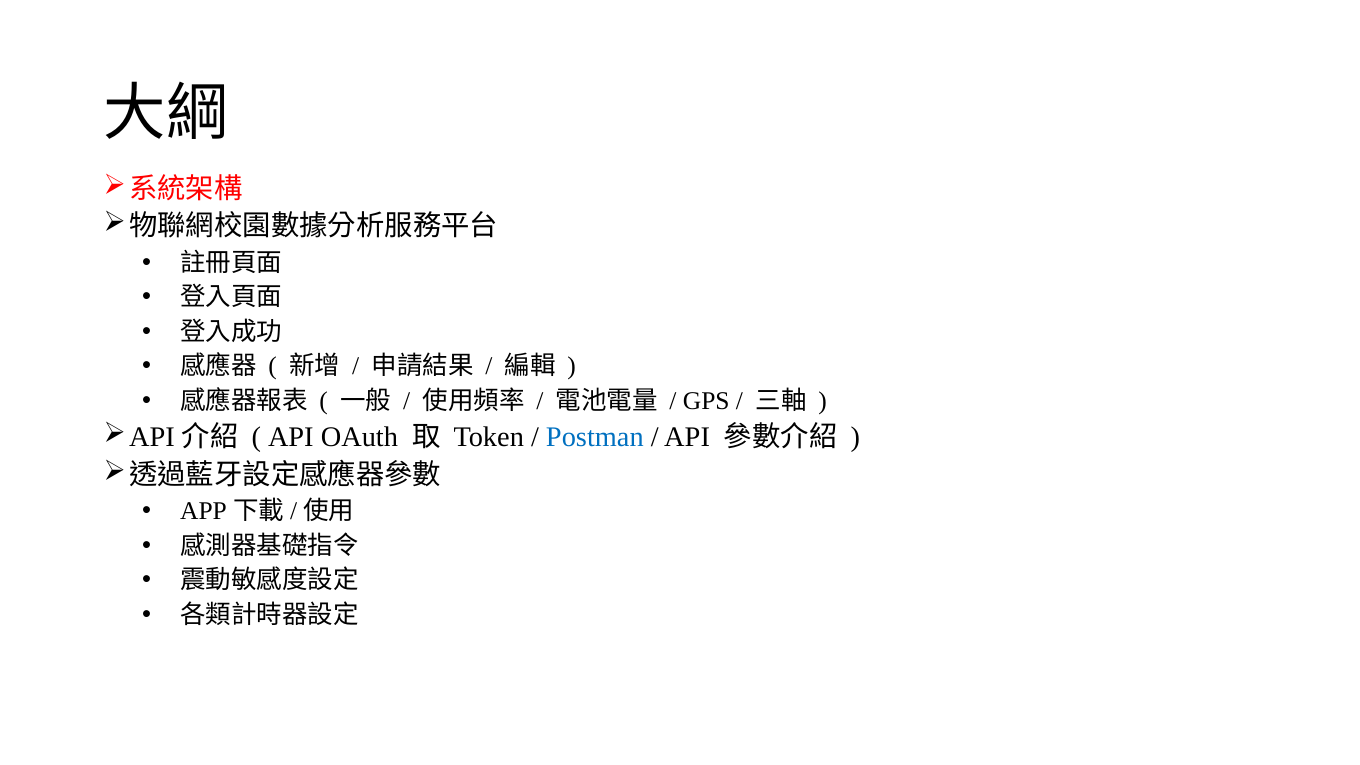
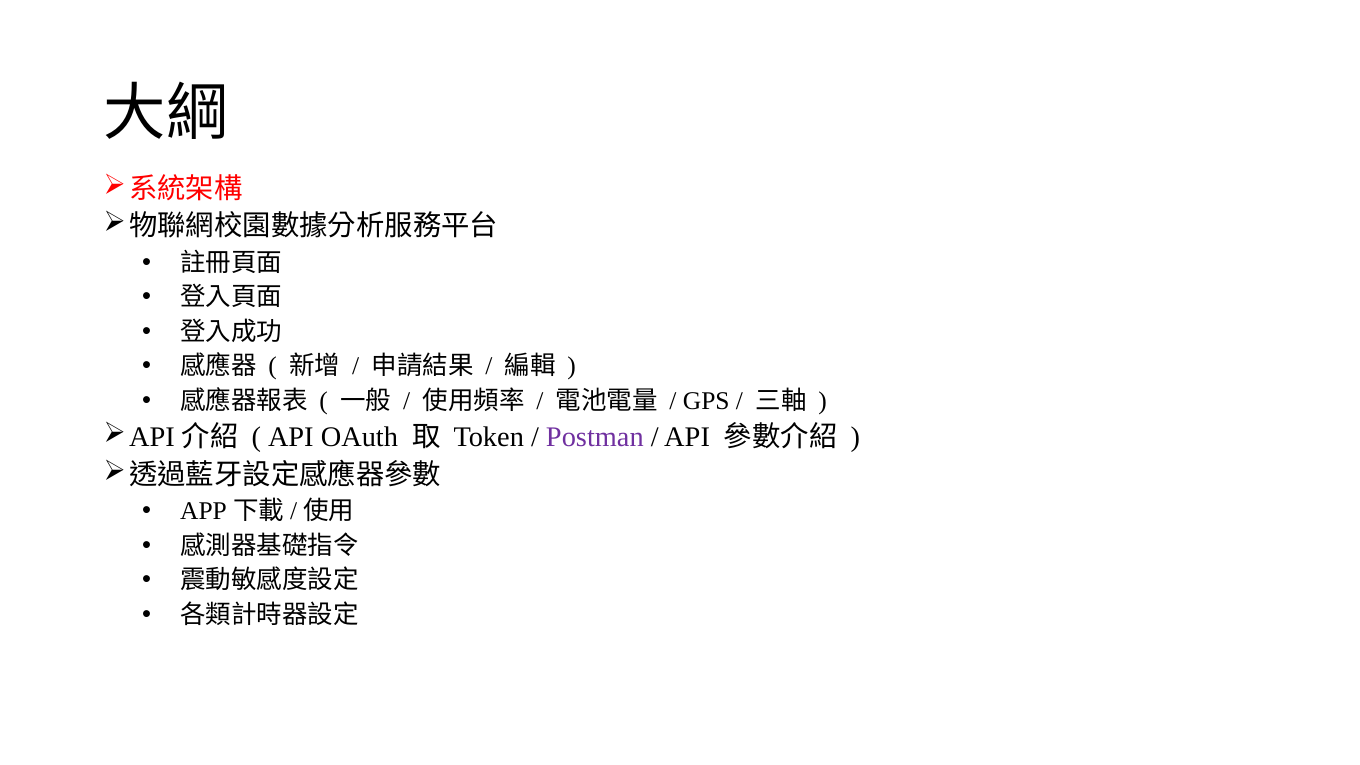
Postman colour: blue -> purple
